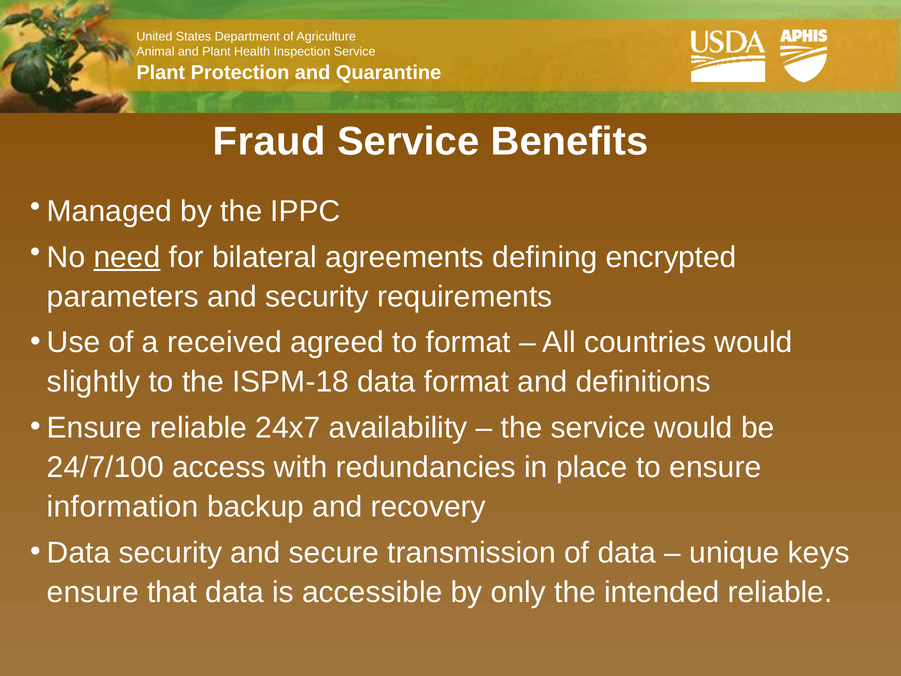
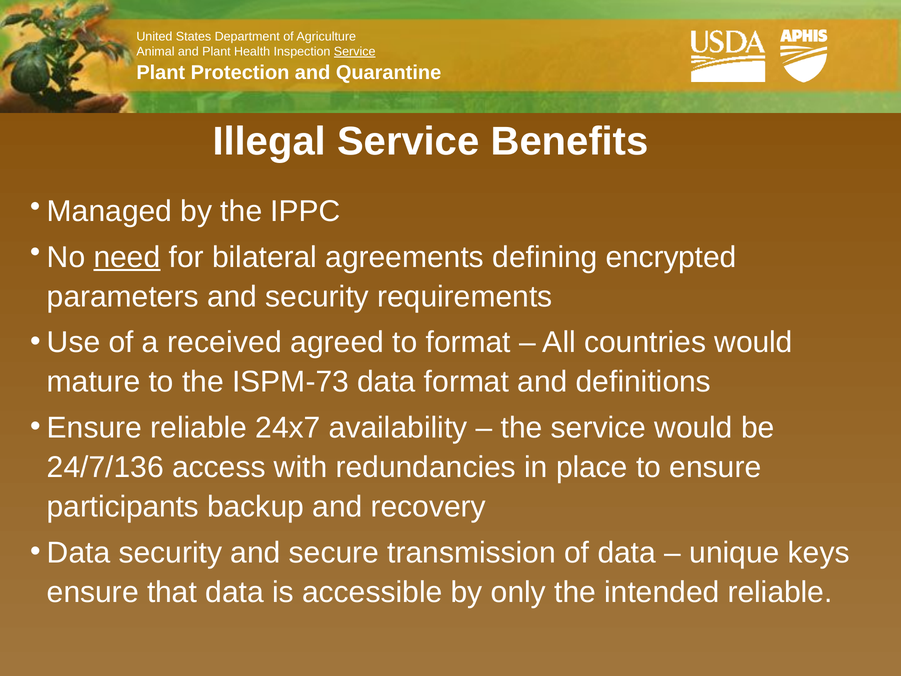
Service at (355, 52) underline: none -> present
Fraud: Fraud -> Illegal
slightly: slightly -> mature
ISPM-18: ISPM-18 -> ISPM-73
24/7/100: 24/7/100 -> 24/7/136
information: information -> participants
